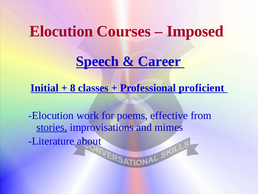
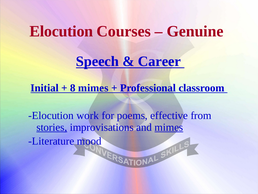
Imposed: Imposed -> Genuine
8 classes: classes -> mimes
proficient: proficient -> classroom
mimes at (169, 127) underline: none -> present
about: about -> mood
